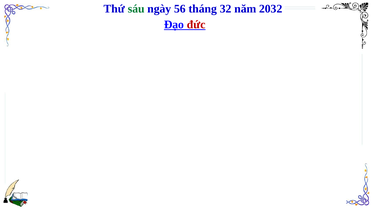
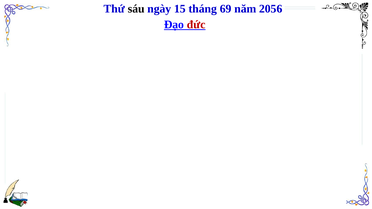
sáu colour: green -> black
56: 56 -> 15
32: 32 -> 69
2032: 2032 -> 2056
